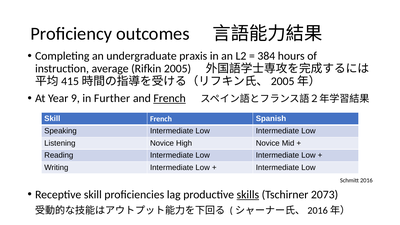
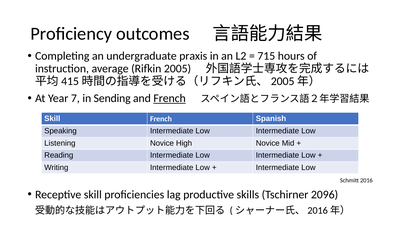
384: 384 -> 715
9: 9 -> 7
Further: Further -> Sending
skills underline: present -> none
2073: 2073 -> 2096
